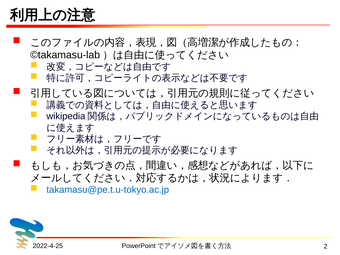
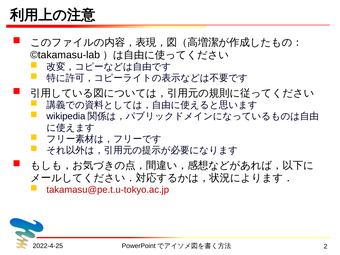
takamasu@pe.t.u-tokyo.ac.jp colour: blue -> red
